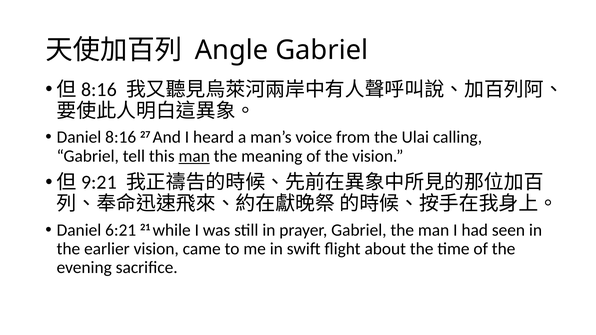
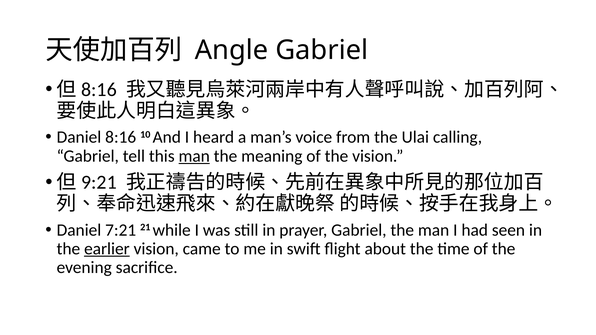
27: 27 -> 10
6:21: 6:21 -> 7:21
earlier underline: none -> present
